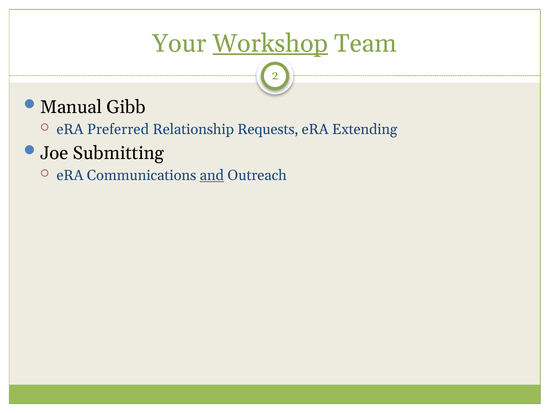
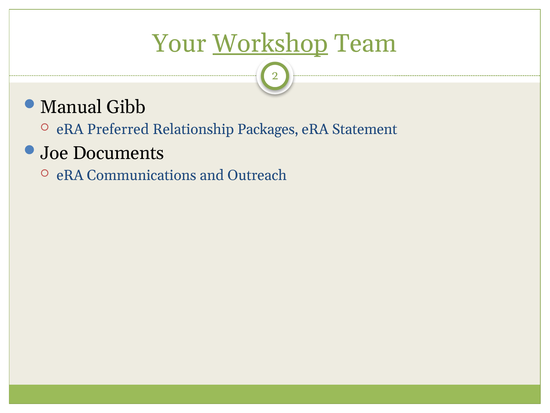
Requests: Requests -> Packages
Extending: Extending -> Statement
Submitting: Submitting -> Documents
and underline: present -> none
